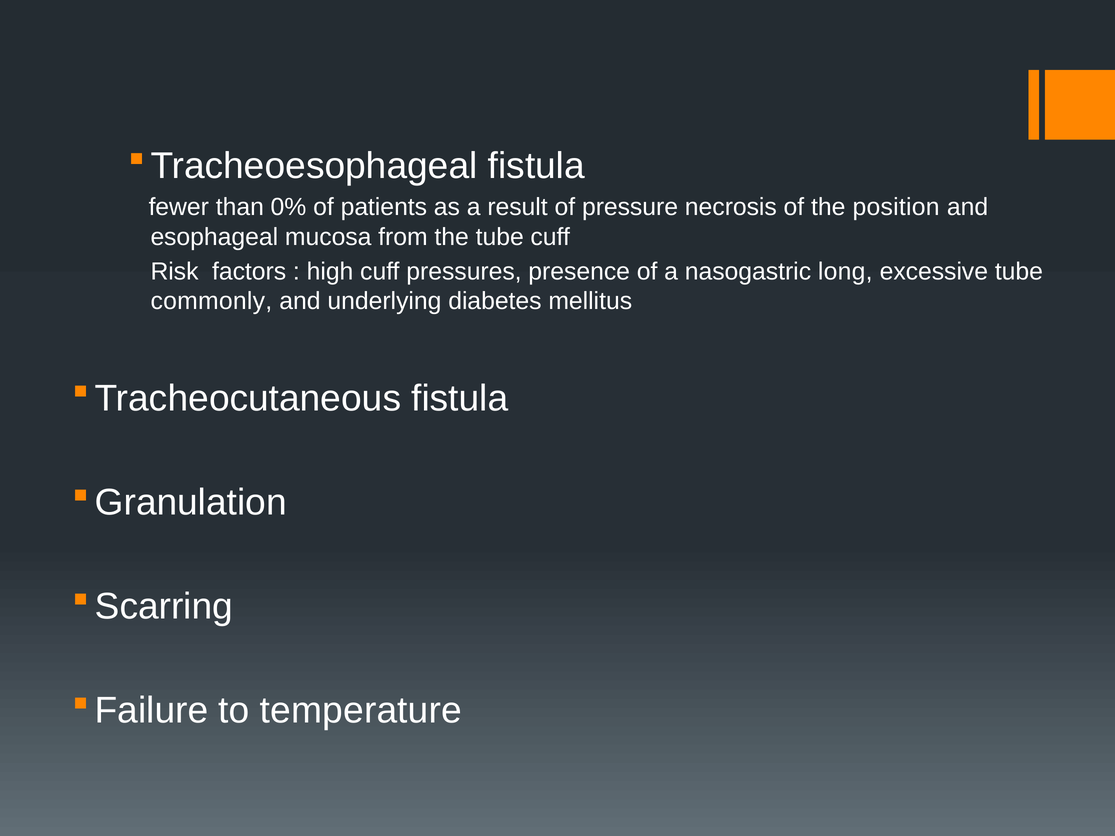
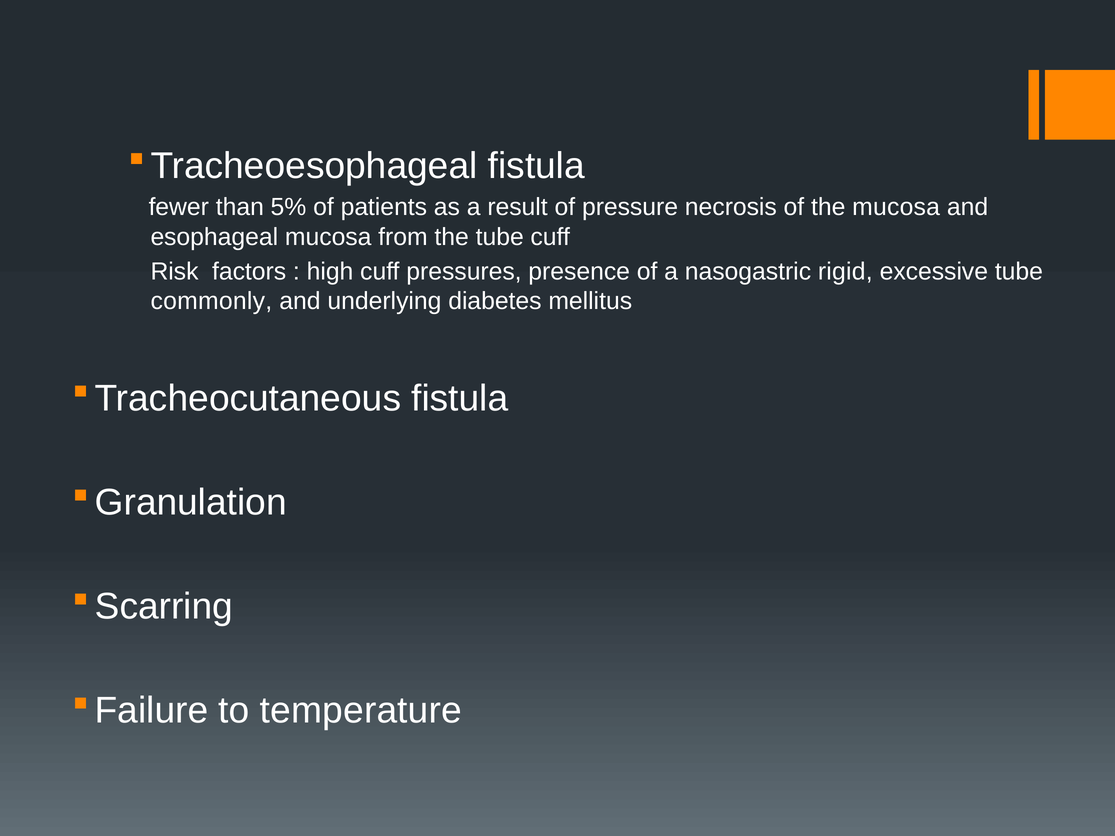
0%: 0% -> 5%
the position: position -> mucosa
long: long -> rigid
